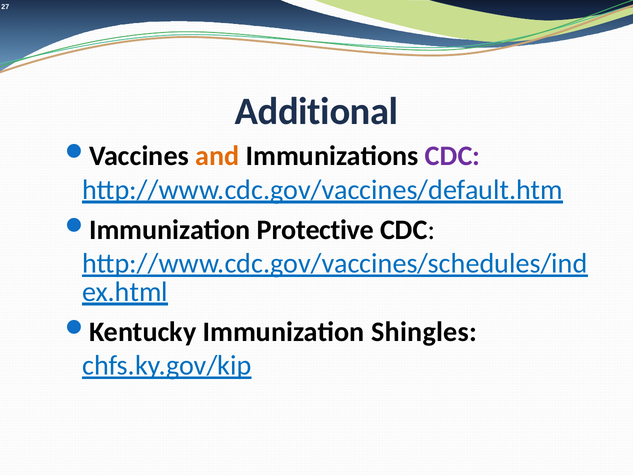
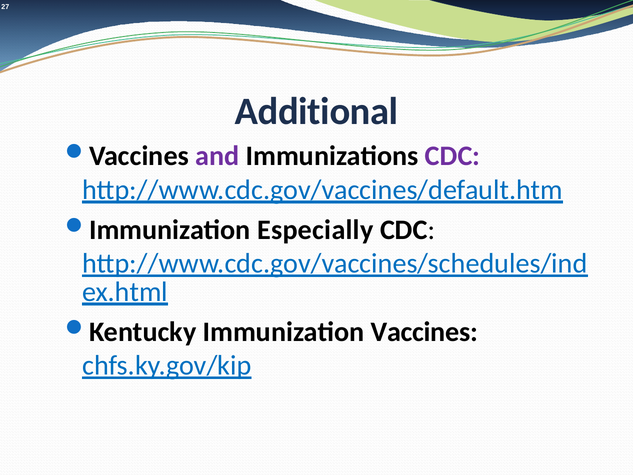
and colour: orange -> purple
Protective: Protective -> Especially
Shingles: Shingles -> Vaccines
